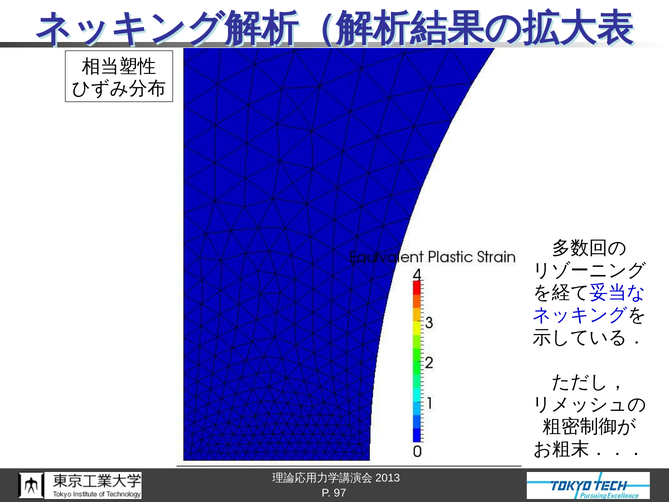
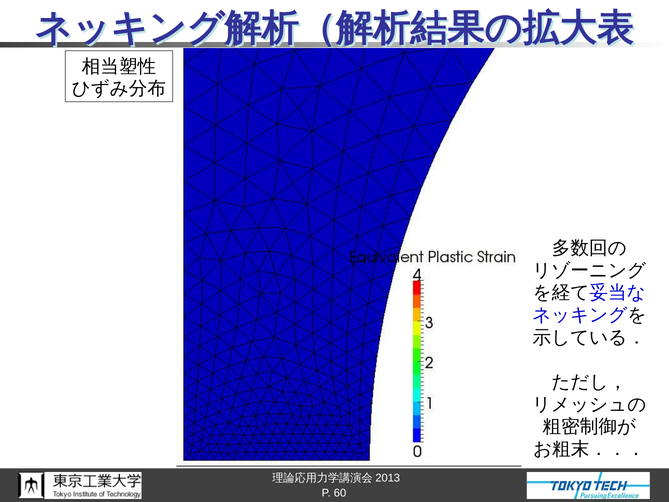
97: 97 -> 60
